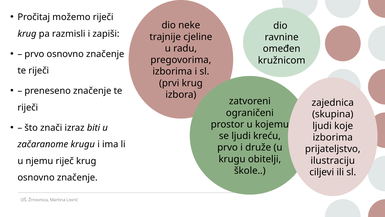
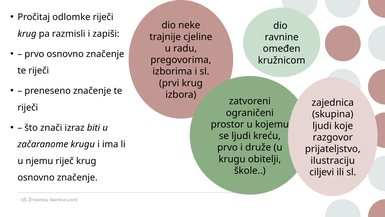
možemo: možemo -> odlomke
izborima at (333, 137): izborima -> razgovor
